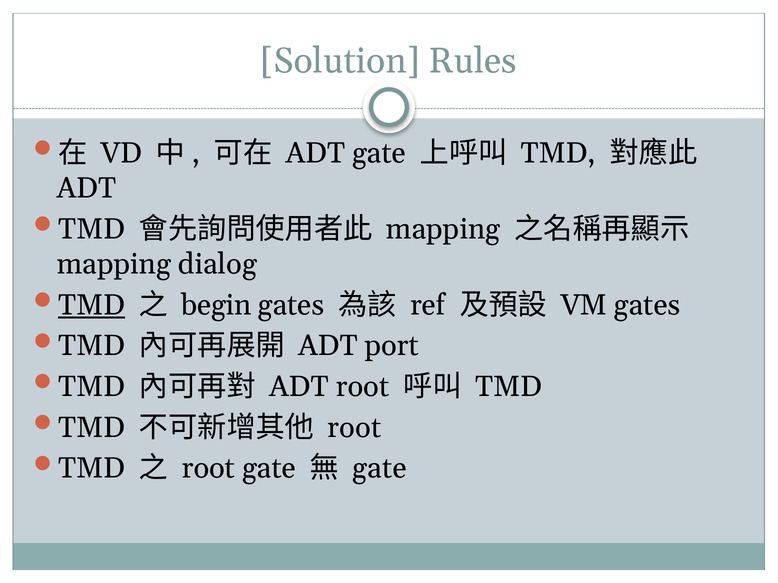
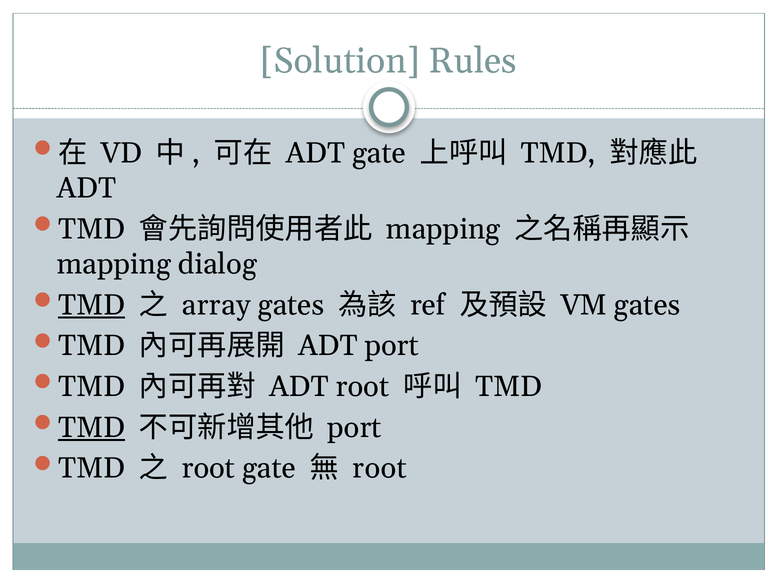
begin: begin -> array
TMD at (92, 428) underline: none -> present
root at (354, 428): root -> port
gate at (380, 469): gate -> root
